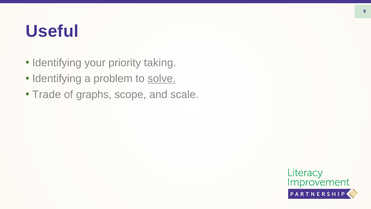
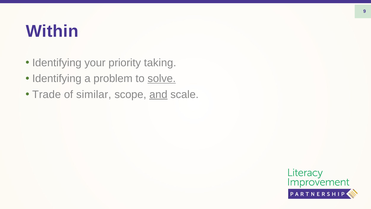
Useful: Useful -> Within
graphs: graphs -> similar
and underline: none -> present
